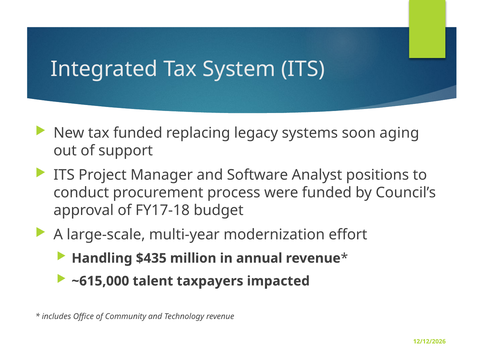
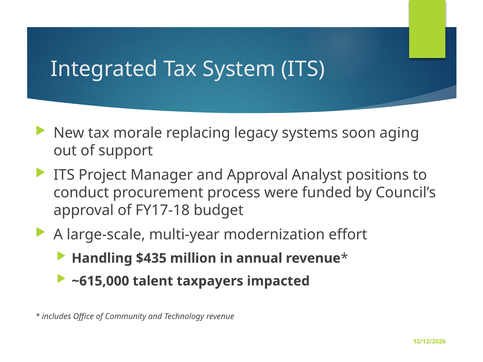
tax funded: funded -> morale
and Software: Software -> Approval
